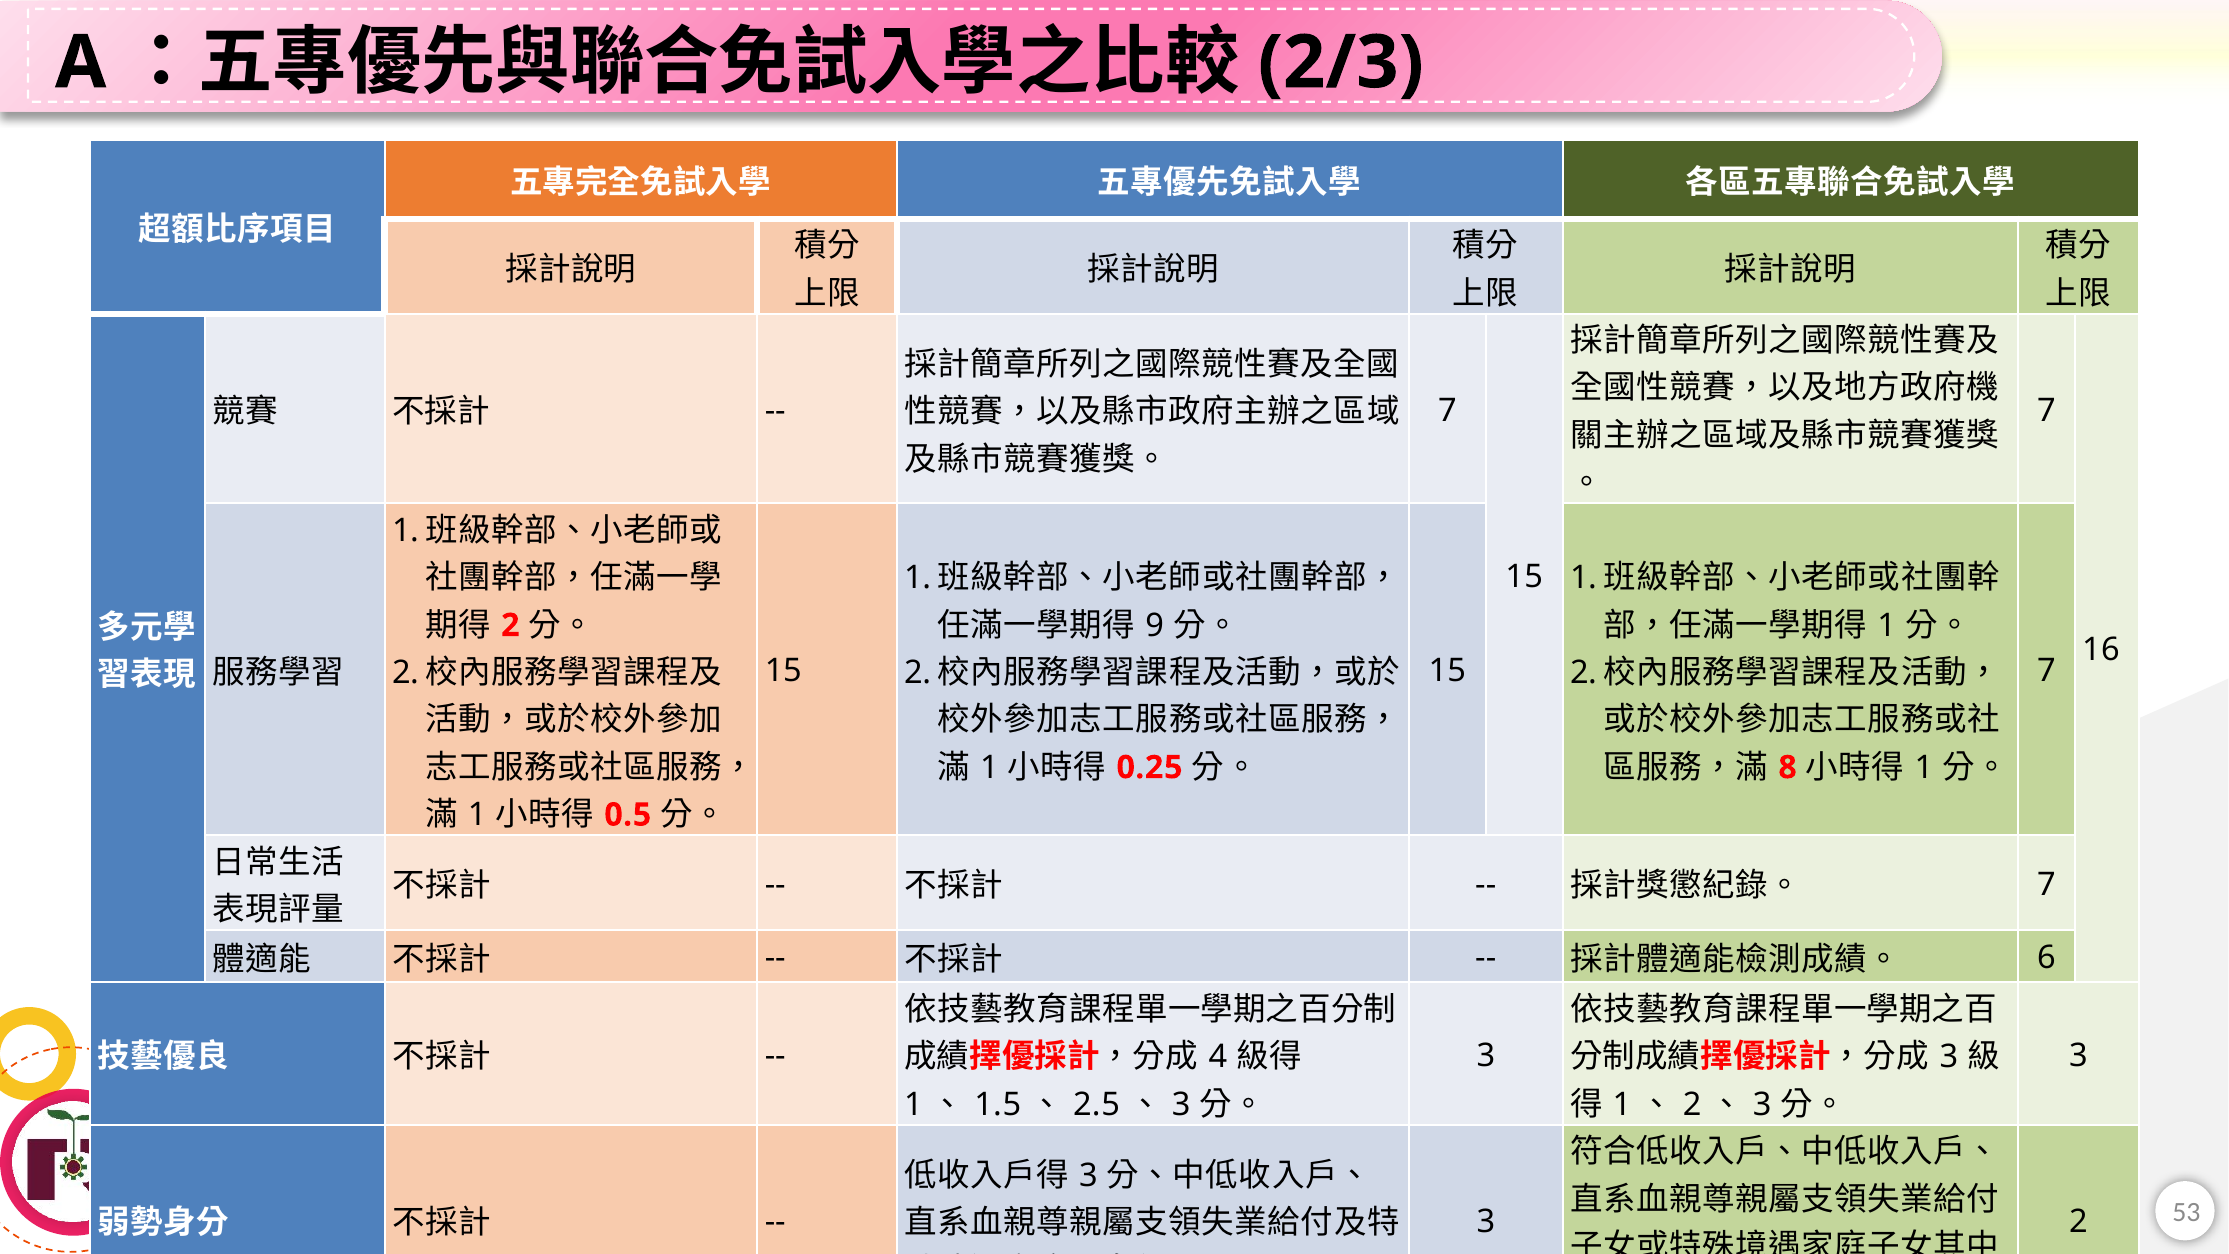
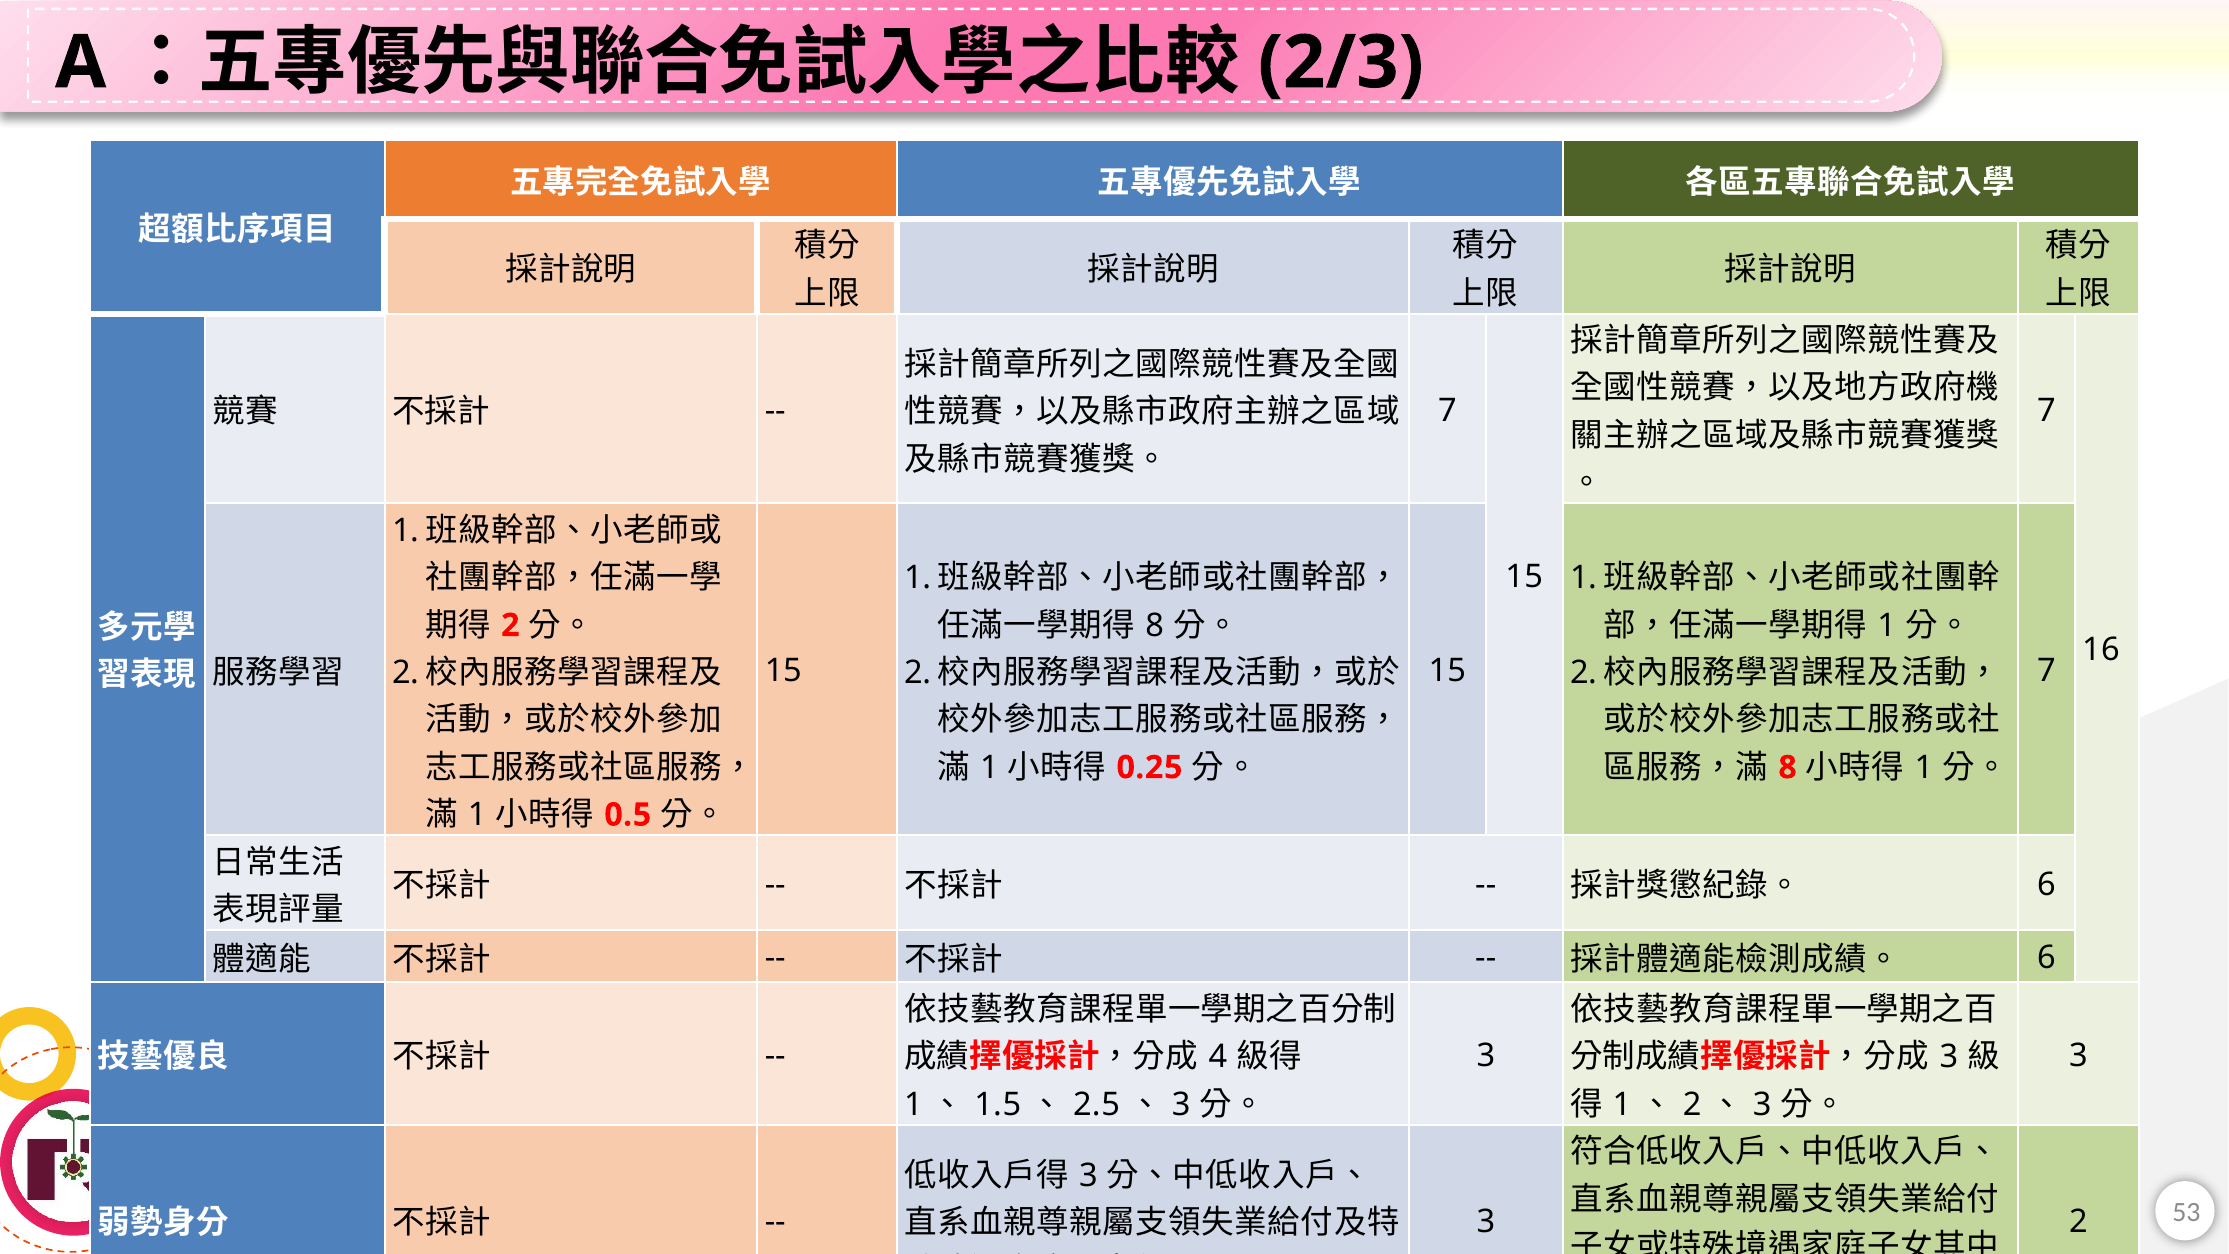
9 at (1155, 625): 9 -> 8
7 at (2046, 884): 7 -> 6
